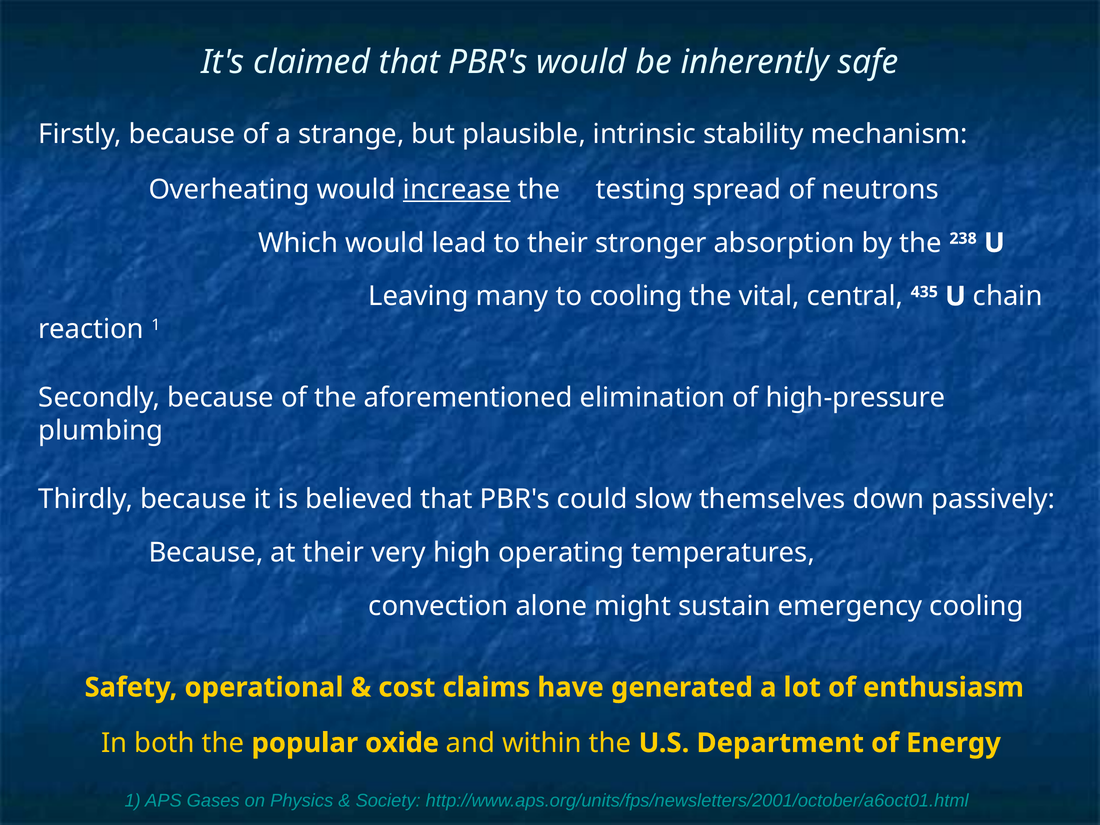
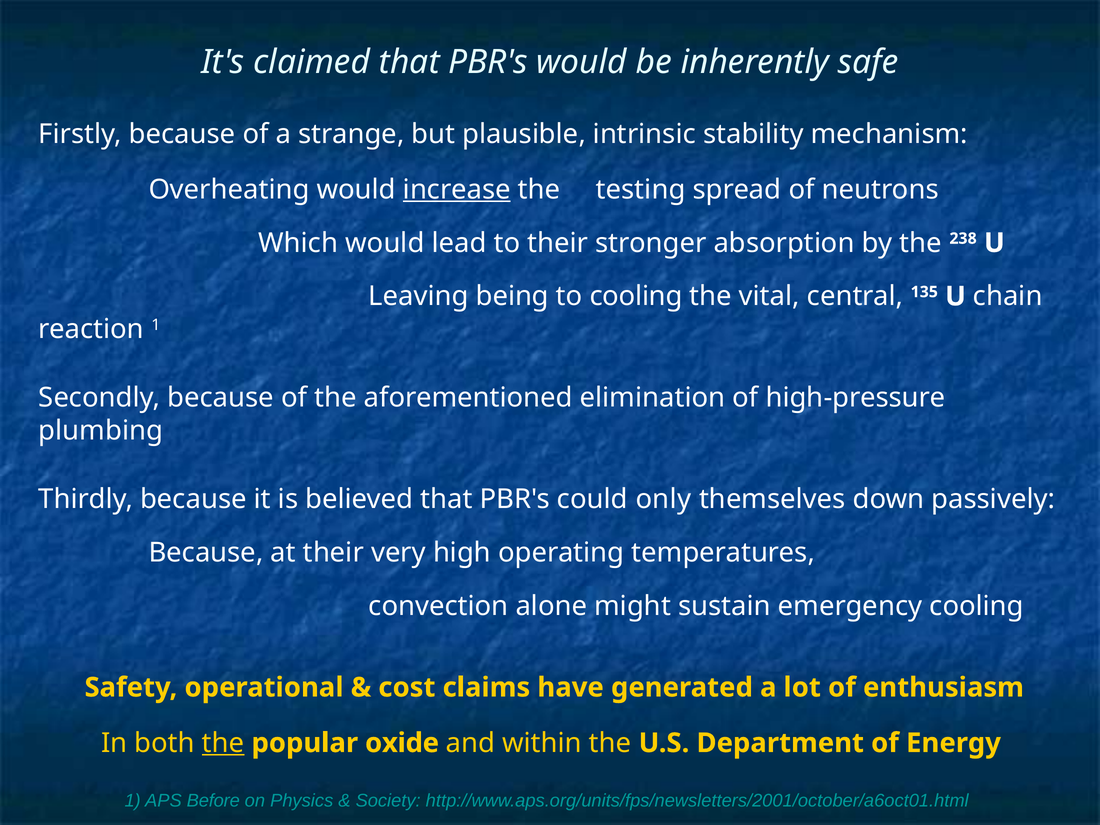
many: many -> being
435: 435 -> 135
slow: slow -> only
the at (223, 743) underline: none -> present
Gases: Gases -> Before
